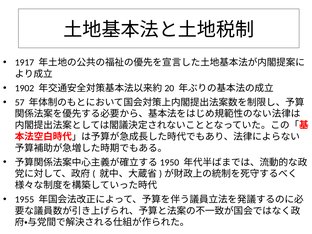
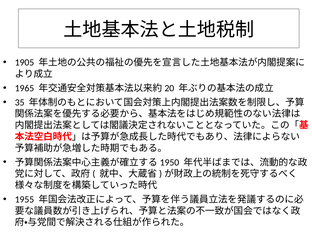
1917: 1917 -> 1905
1902: 1902 -> 1965
57: 57 -> 35
